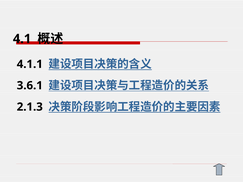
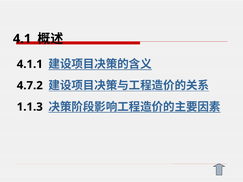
3.6.1: 3.6.1 -> 4.7.2
2.1.3: 2.1.3 -> 1.1.3
